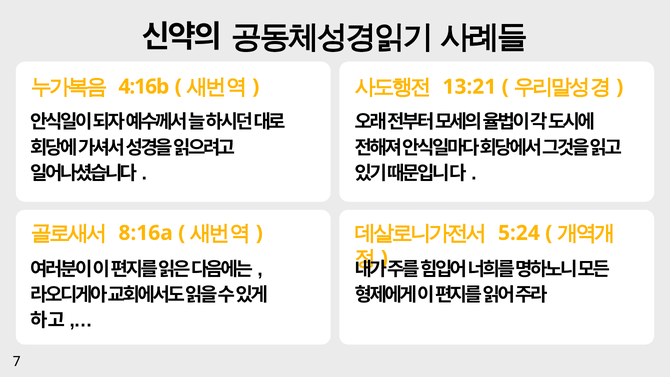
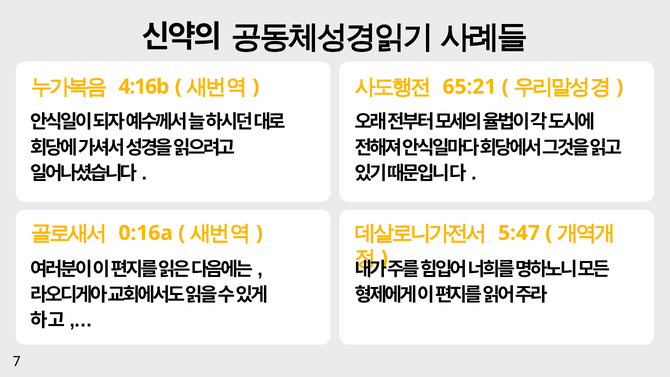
13:21: 13:21 -> 65:21
8:16a: 8:16a -> 0:16a
5:24: 5:24 -> 5:47
